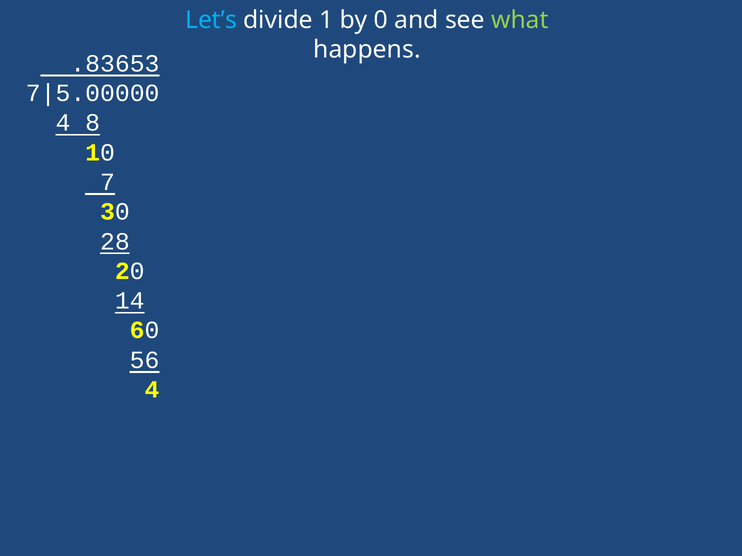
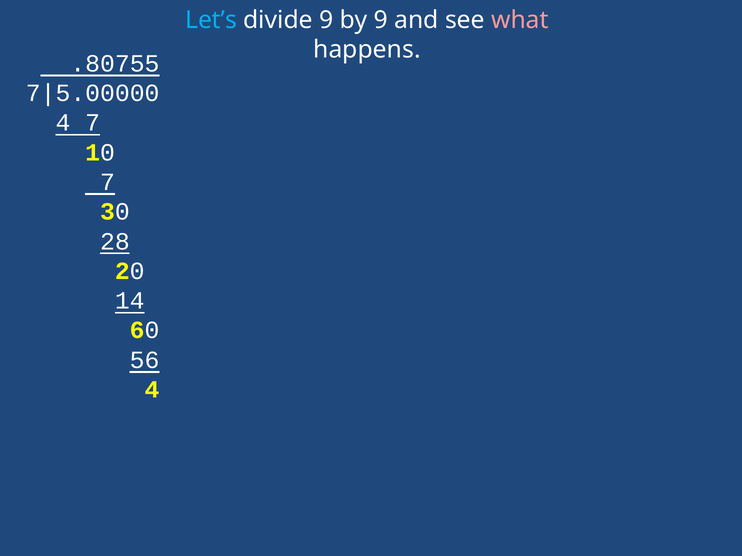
divide 1: 1 -> 9
by 0: 0 -> 9
what colour: light green -> pink
.83653: .83653 -> .80755
4 8: 8 -> 7
